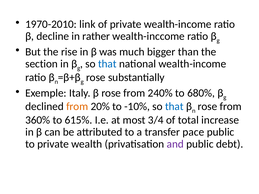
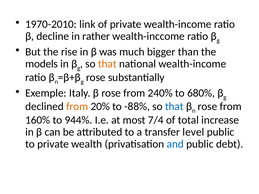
section: section -> models
that at (107, 64) colour: blue -> orange
-10%: -10% -> -88%
360%: 360% -> 160%
615%: 615% -> 944%
3/4: 3/4 -> 7/4
pace: pace -> level
and colour: purple -> blue
